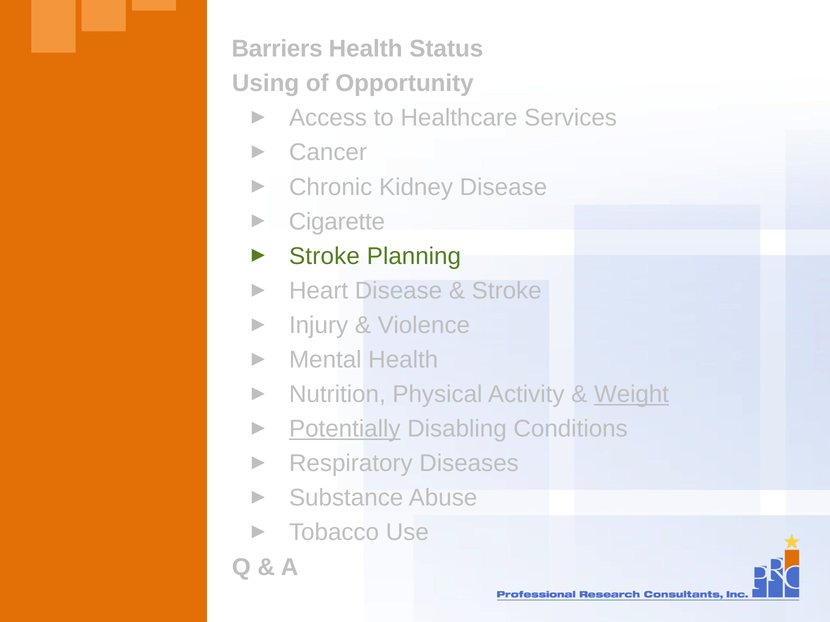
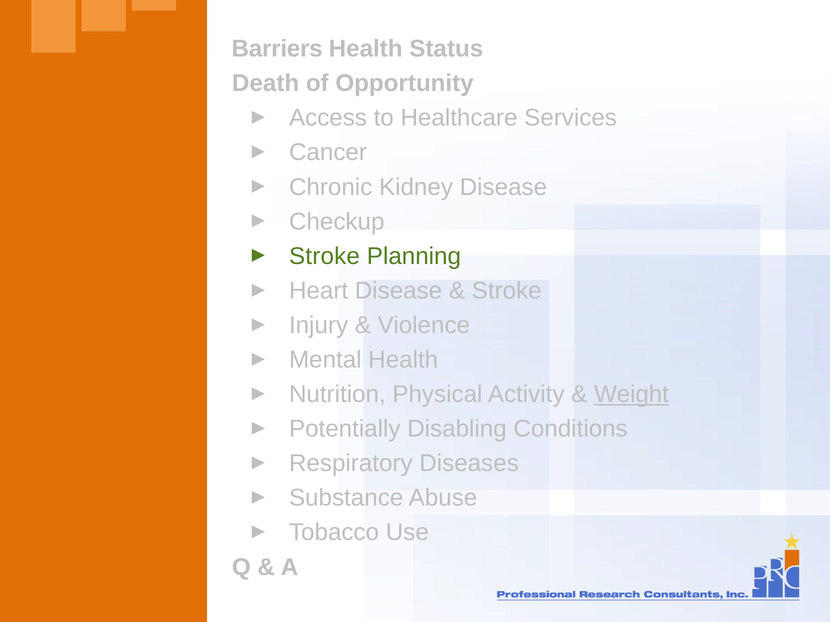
Using: Using -> Death
Cigarette: Cigarette -> Checkup
Potentially underline: present -> none
